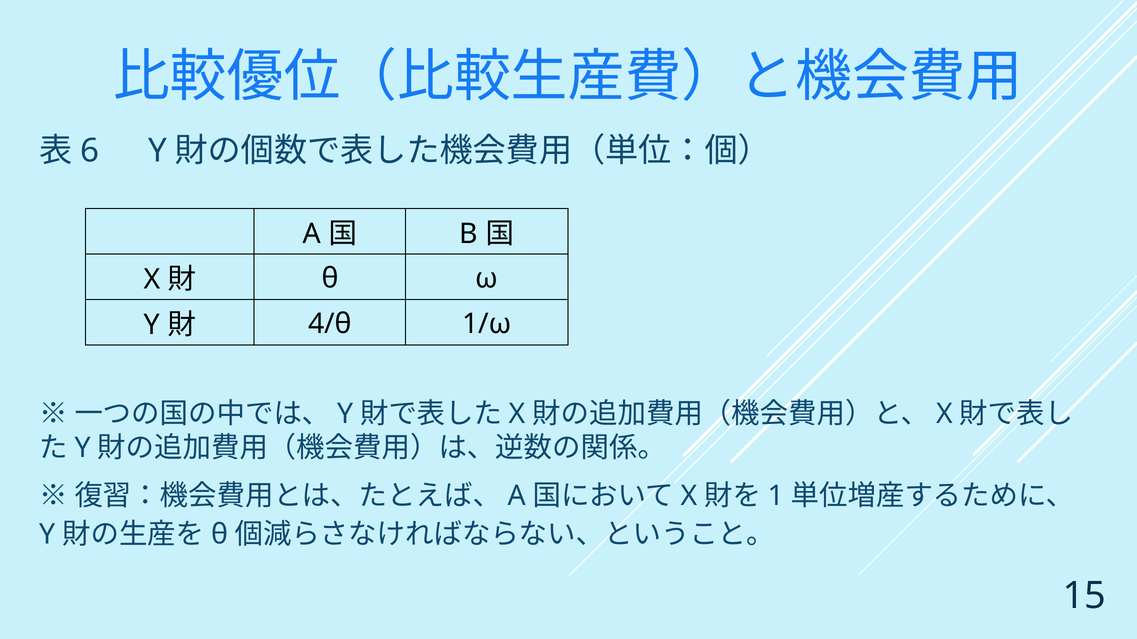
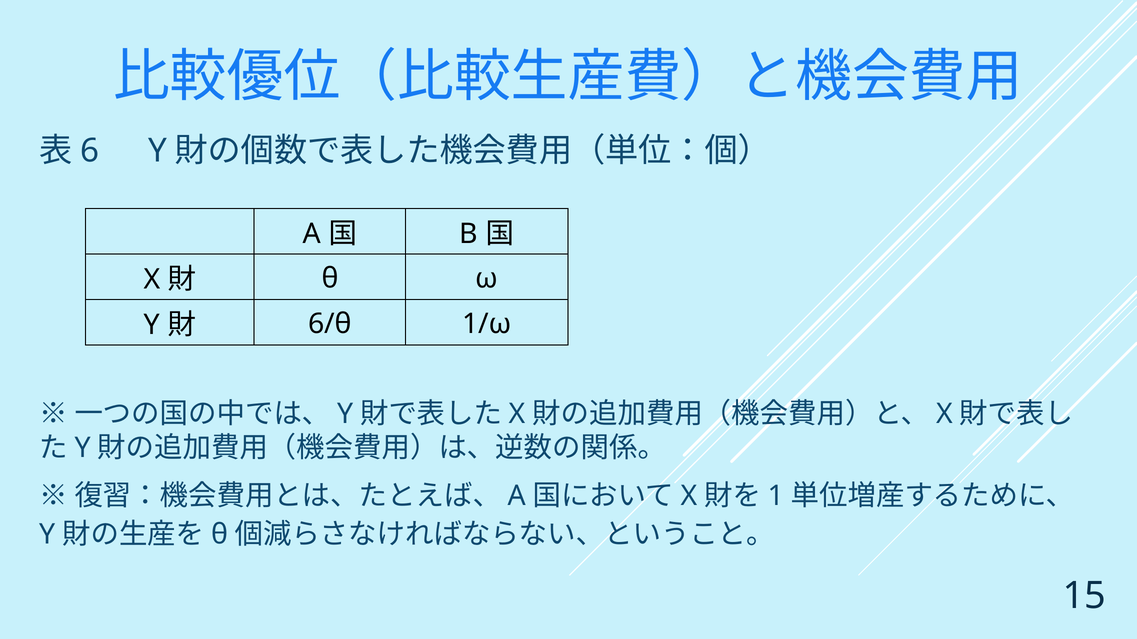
4/θ: 4/θ -> 6/θ
